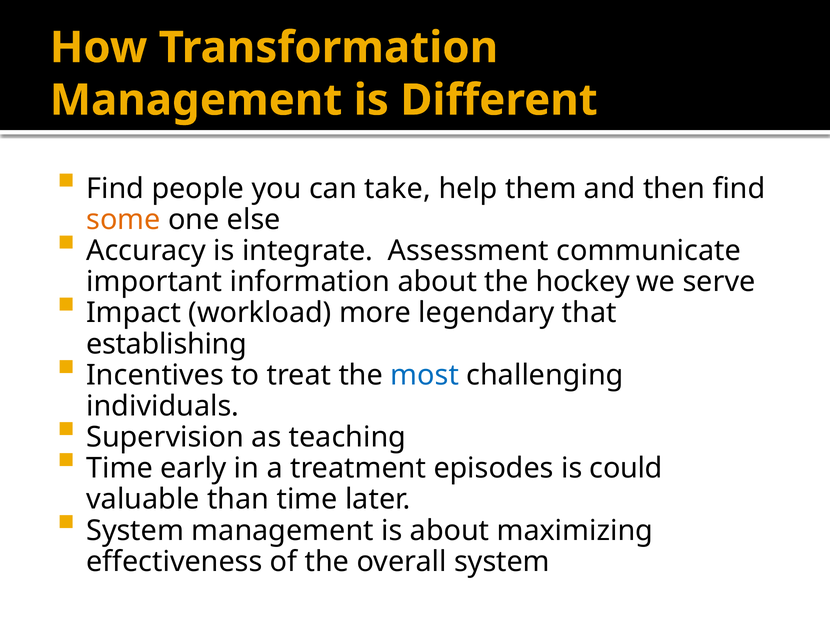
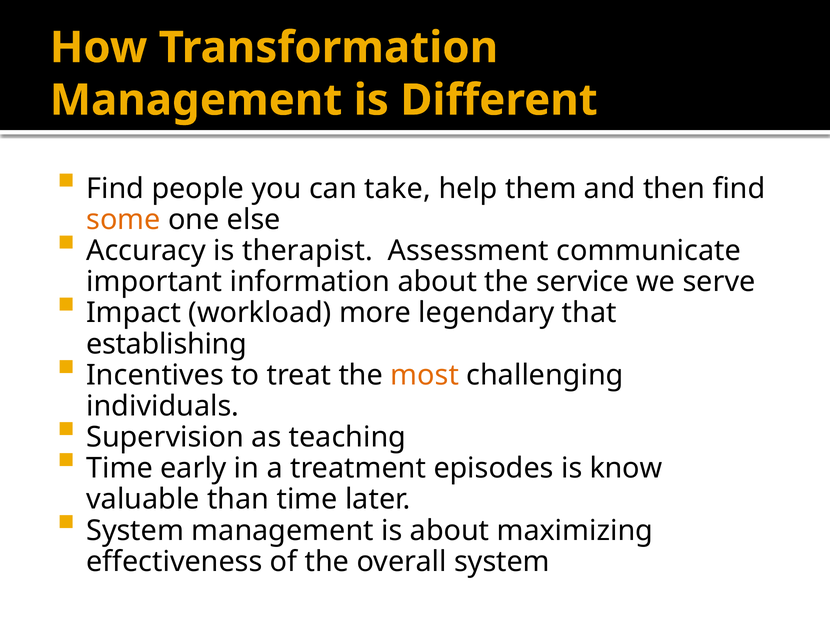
integrate: integrate -> therapist
hockey: hockey -> service
most colour: blue -> orange
could: could -> know
